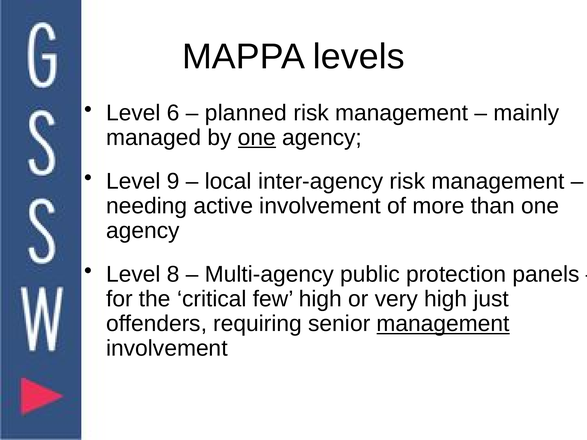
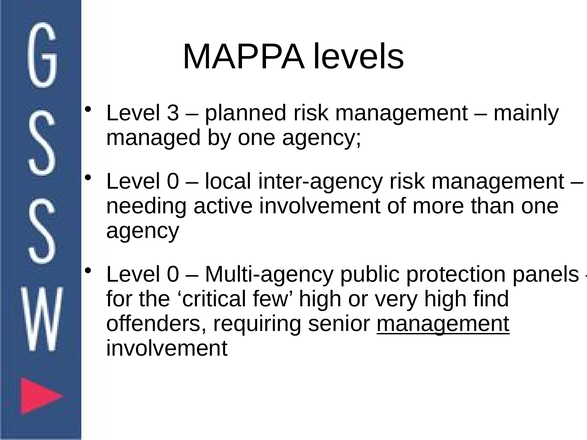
6: 6 -> 3
one at (257, 138) underline: present -> none
9 at (173, 181): 9 -> 0
8 at (173, 275): 8 -> 0
just: just -> find
